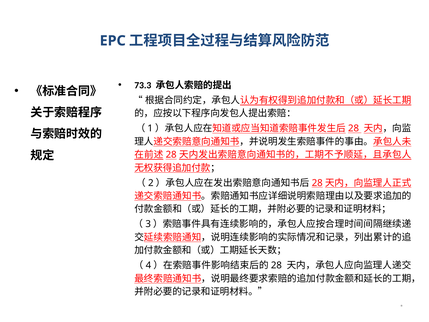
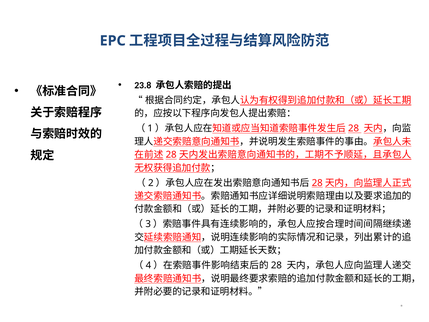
73.3: 73.3 -> 23.8
